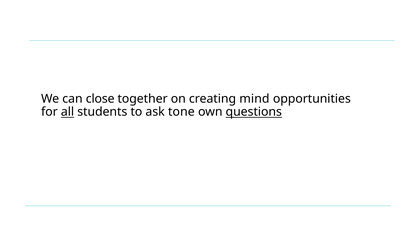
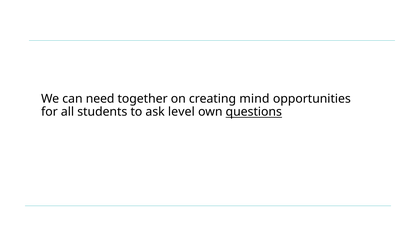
close: close -> need
all underline: present -> none
tone: tone -> level
